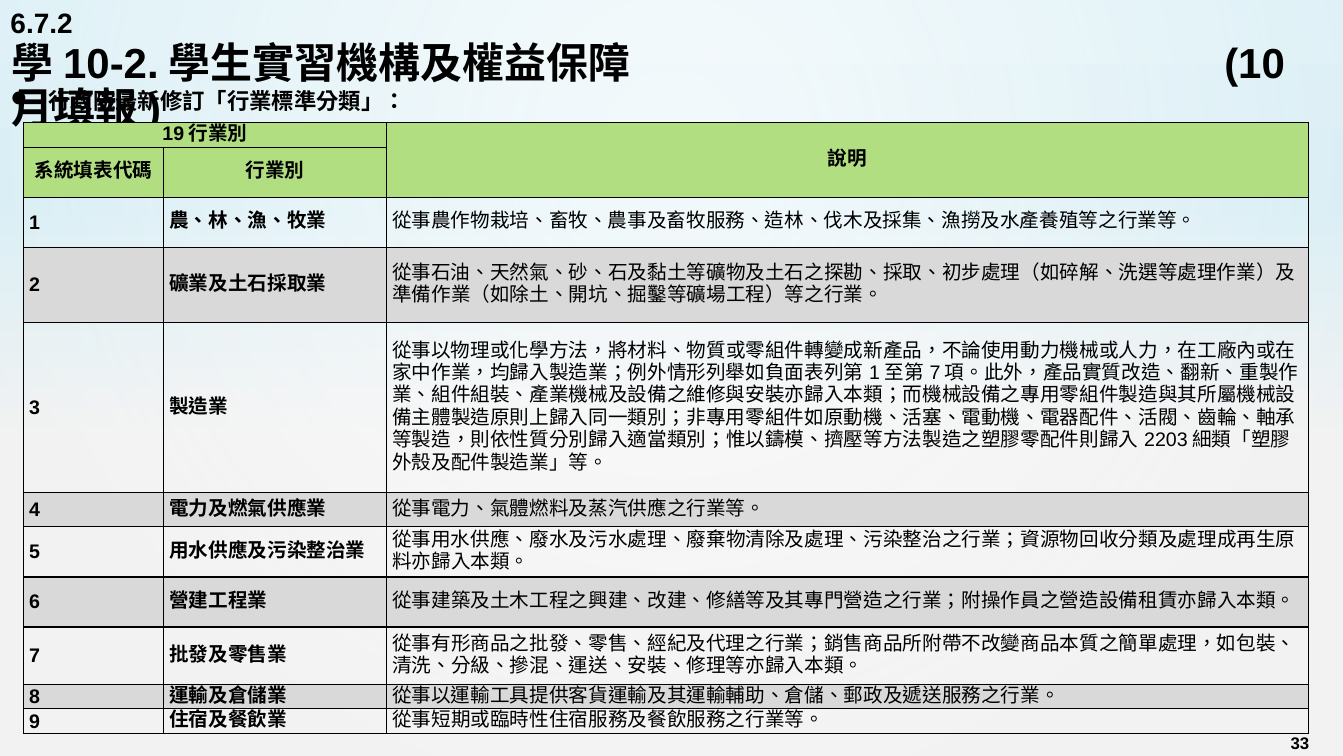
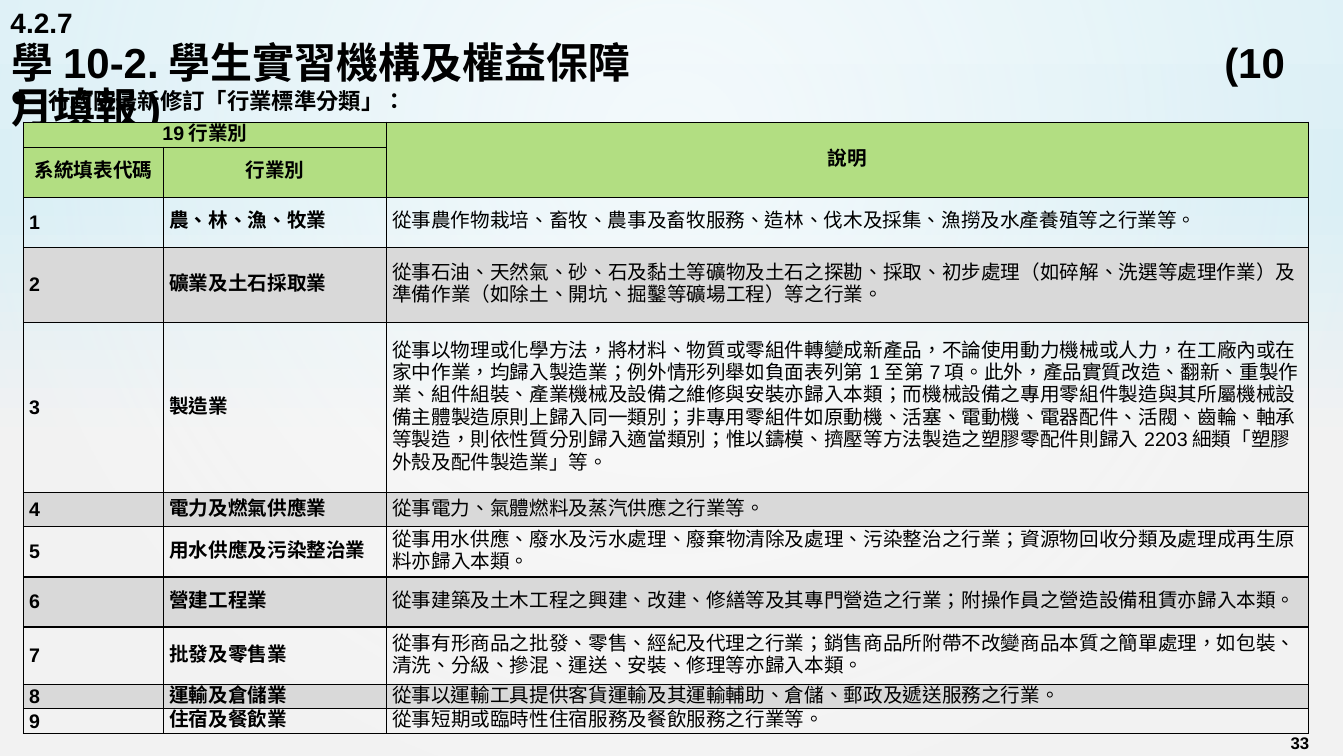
6.7.2: 6.7.2 -> 4.2.7
